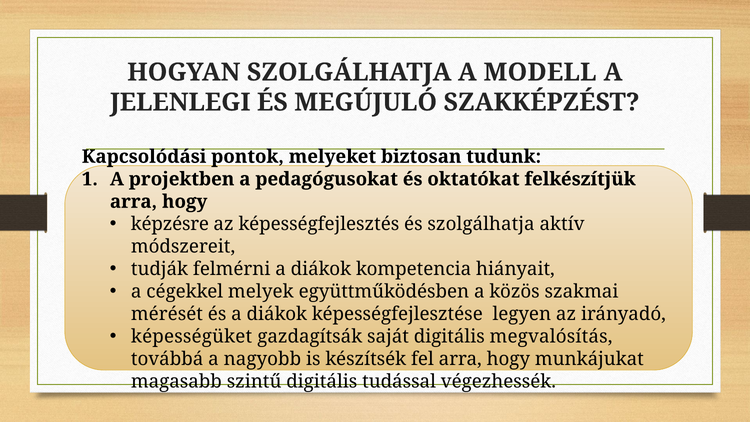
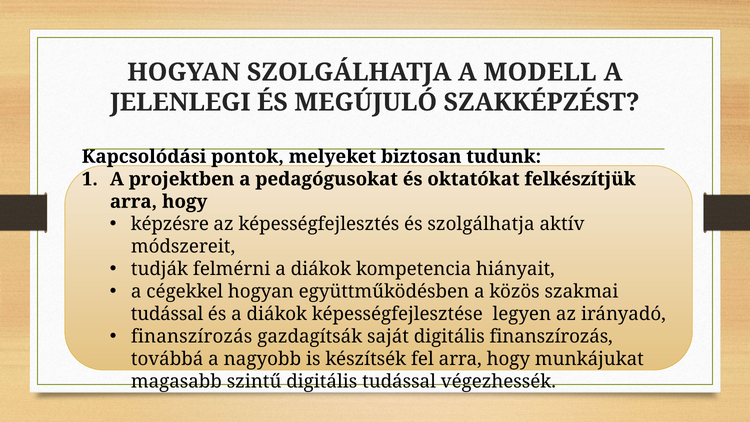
cégekkel melyek: melyek -> hogyan
mérését at (167, 314): mérését -> tudással
képességüket at (192, 337): képességüket -> finanszírozás
digitális megvalósítás: megvalósítás -> finanszírozás
